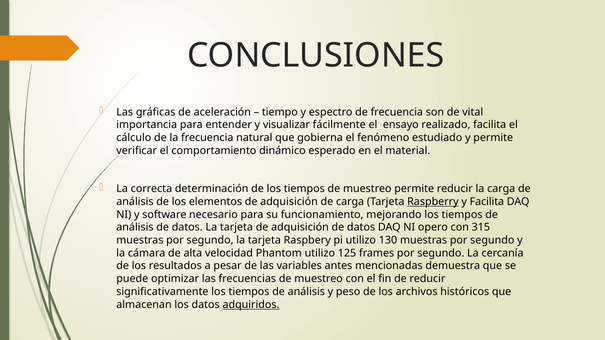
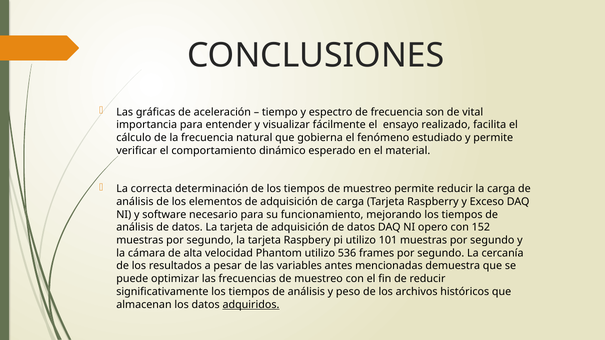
Raspberry underline: present -> none
y Facilita: Facilita -> Exceso
315: 315 -> 152
130: 130 -> 101
125: 125 -> 536
